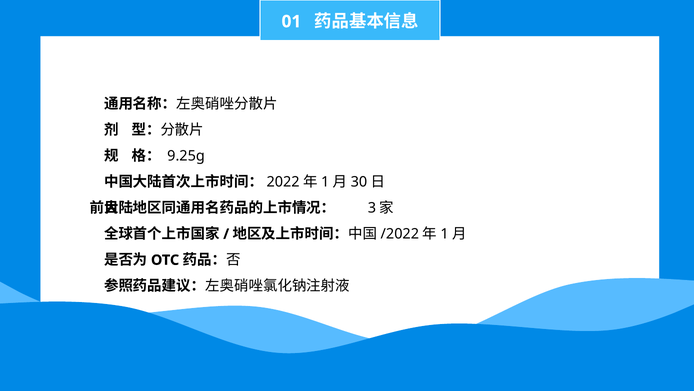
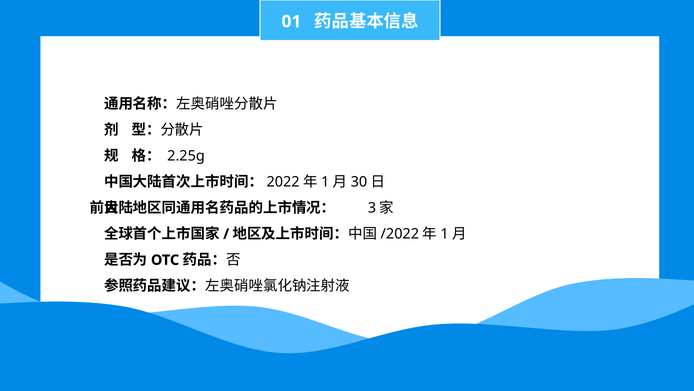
9.25g: 9.25g -> 2.25g
